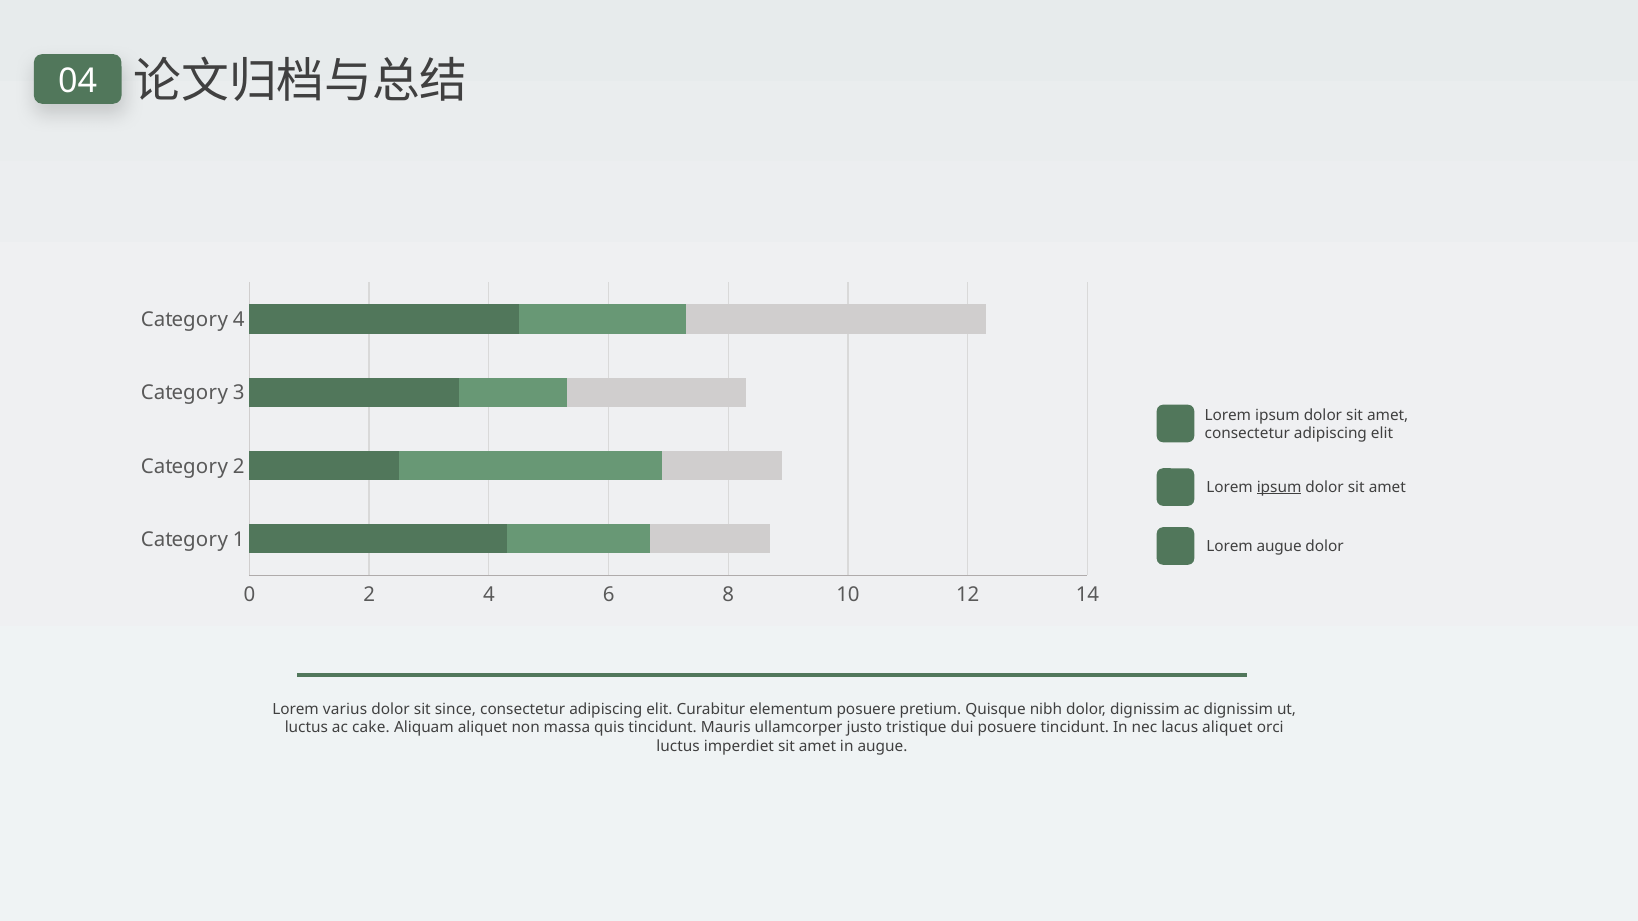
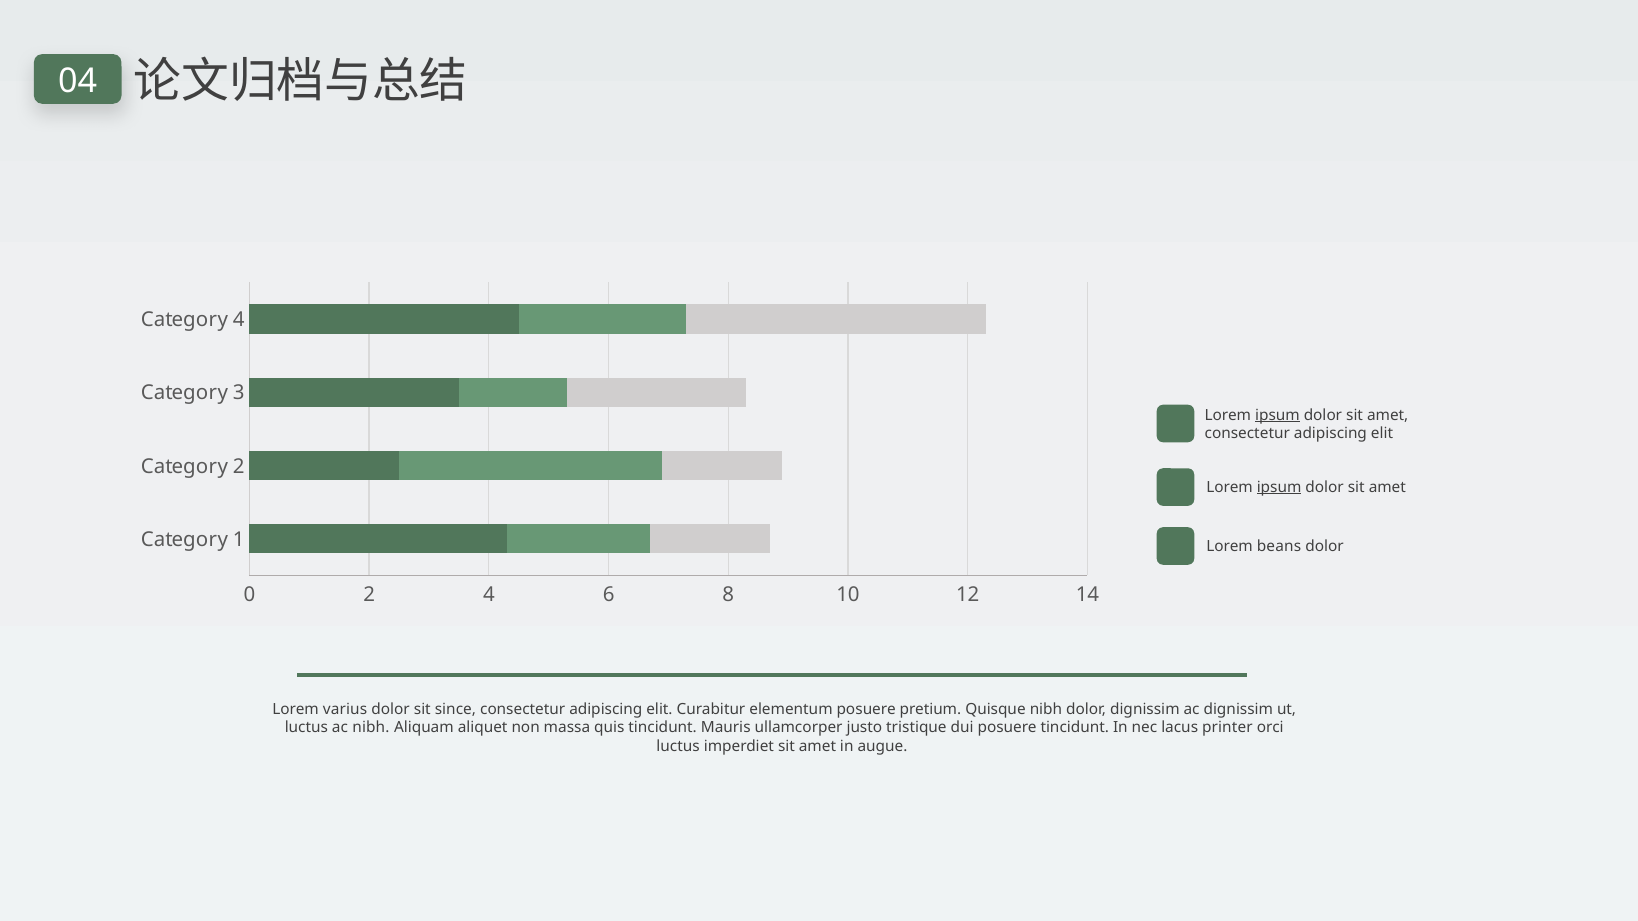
ipsum at (1277, 415) underline: none -> present
Lorem augue: augue -> beans
ac cake: cake -> nibh
lacus aliquet: aliquet -> printer
